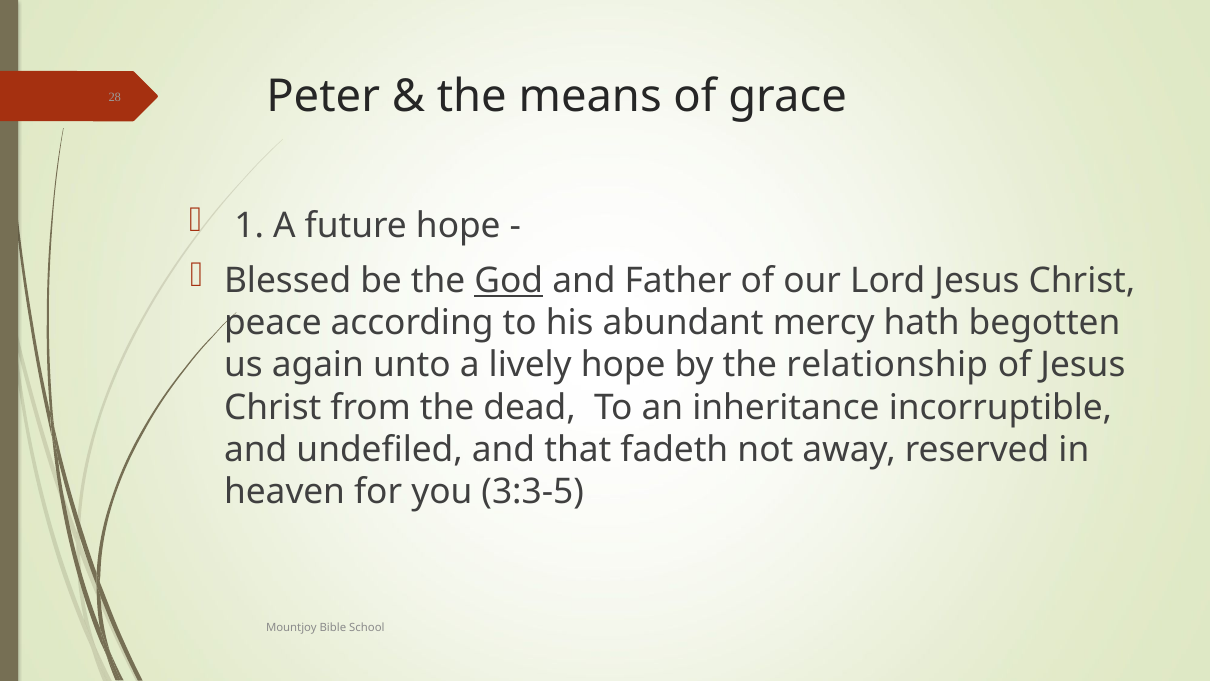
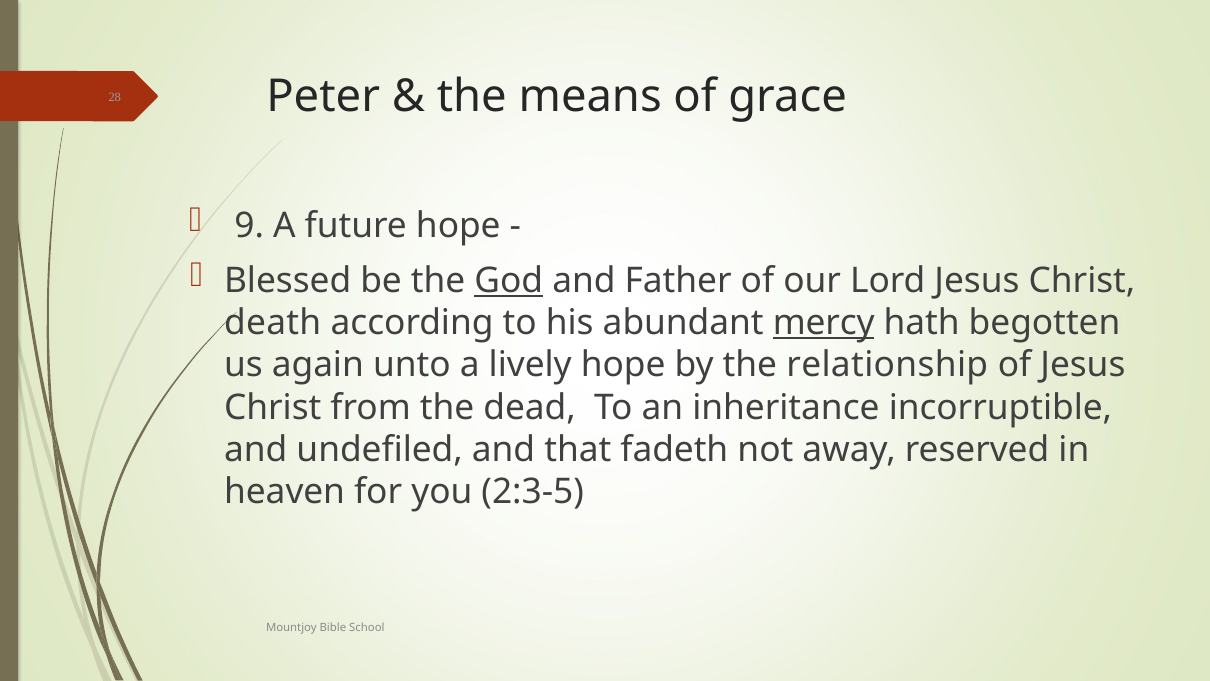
1: 1 -> 9
peace: peace -> death
mercy underline: none -> present
3:3-5: 3:3-5 -> 2:3-5
